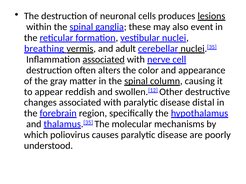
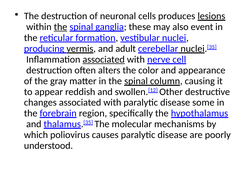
the at (61, 27) underline: none -> present
breathing: breathing -> producing
distal: distal -> some
